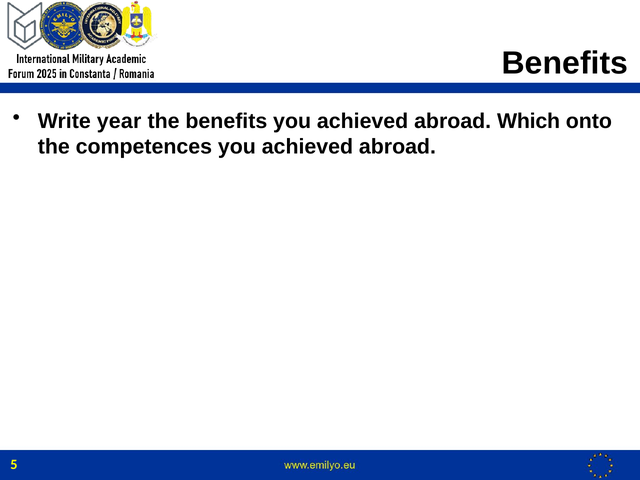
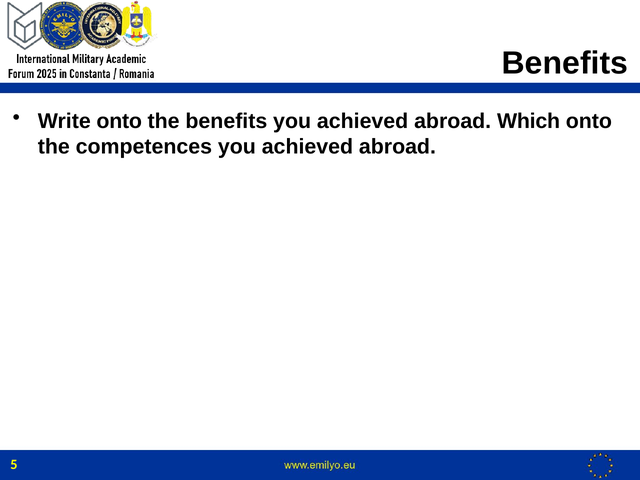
Write year: year -> onto
